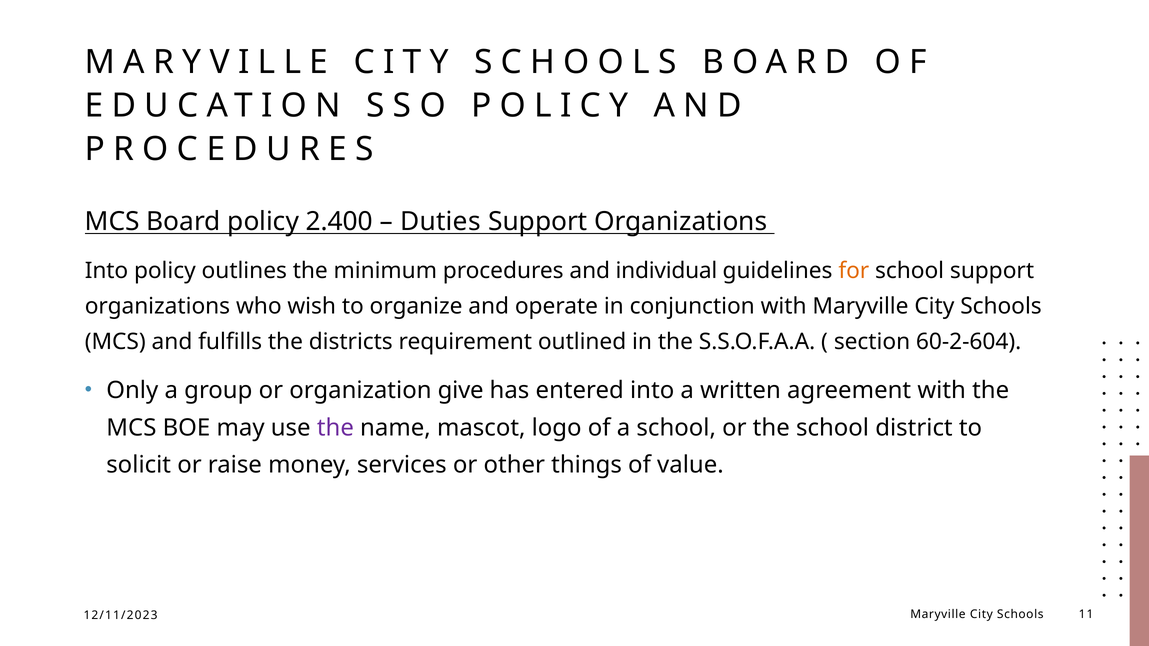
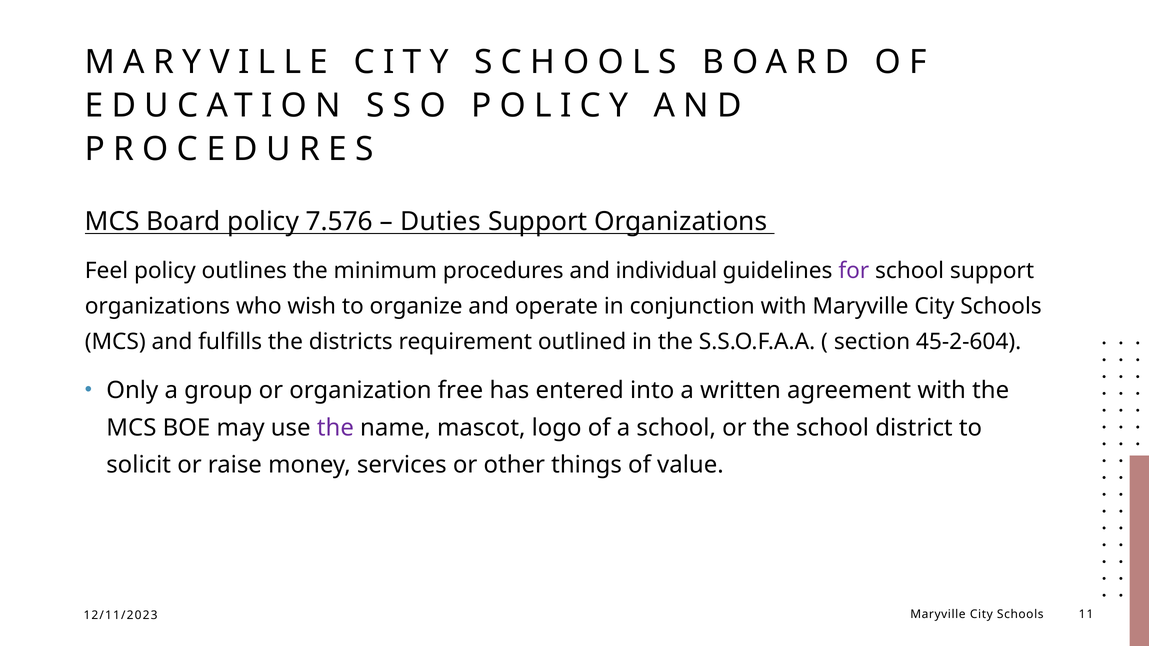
2.400: 2.400 -> 7.576
Into at (107, 271): Into -> Feel
for colour: orange -> purple
60-2-604: 60-2-604 -> 45-2-604
give: give -> free
